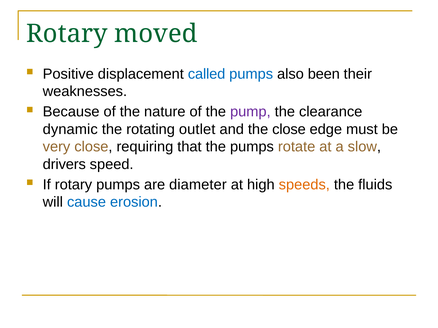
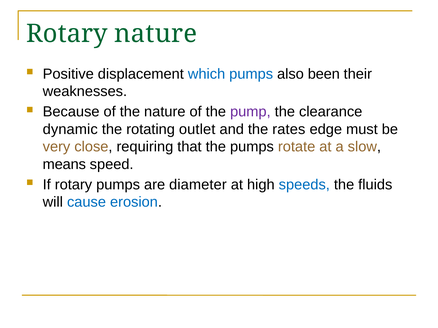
Rotary moved: moved -> nature
called: called -> which
the close: close -> rates
drivers: drivers -> means
speeds colour: orange -> blue
